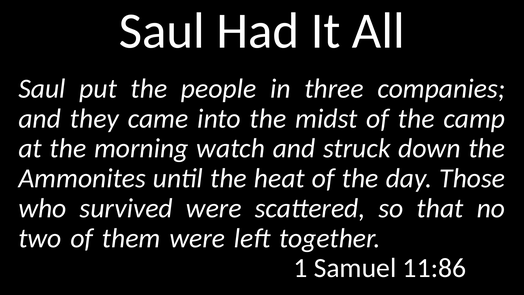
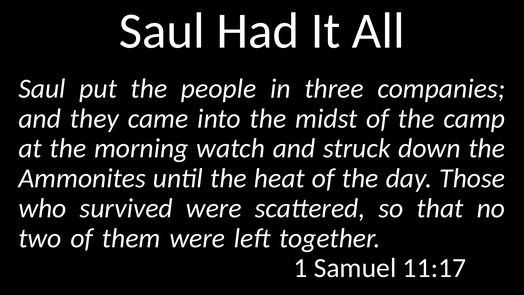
11:86: 11:86 -> 11:17
